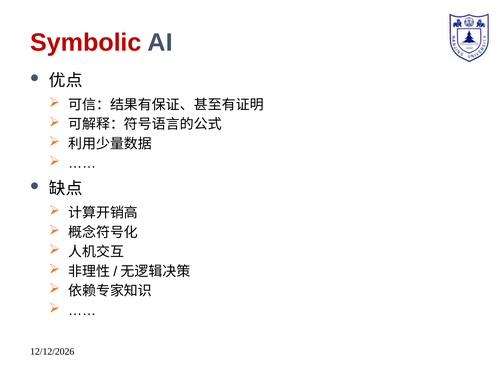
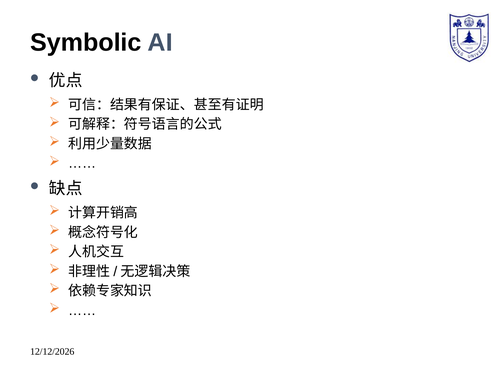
Symbolic colour: red -> black
